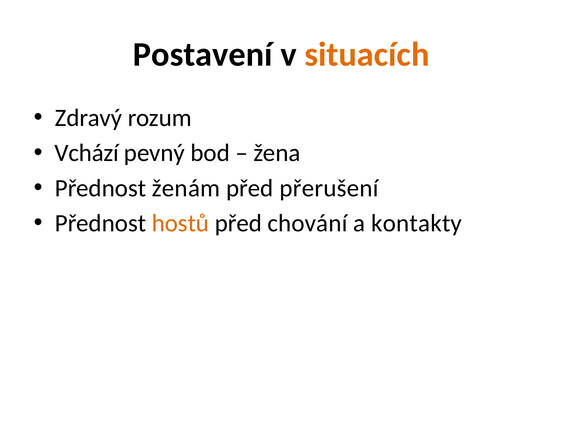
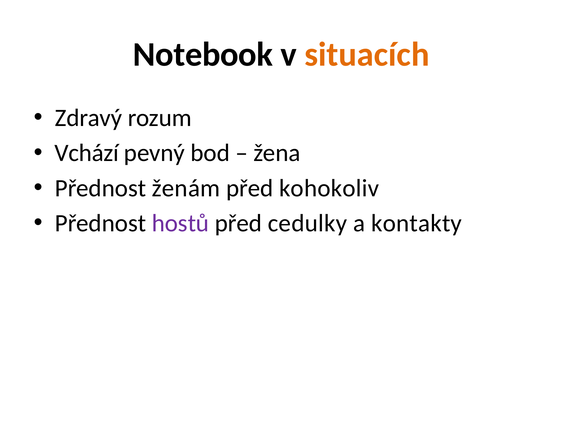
Postavení: Postavení -> Notebook
přerušení: přerušení -> kohokoliv
hostů colour: orange -> purple
chování: chování -> cedulky
